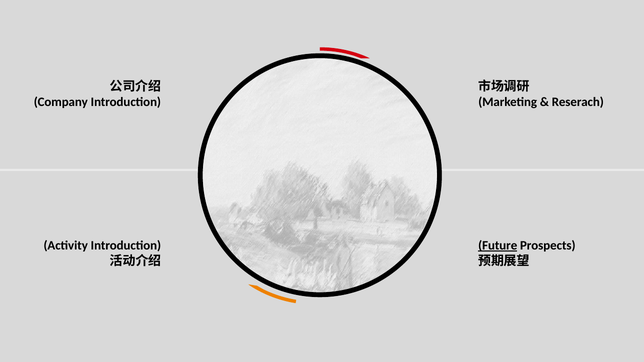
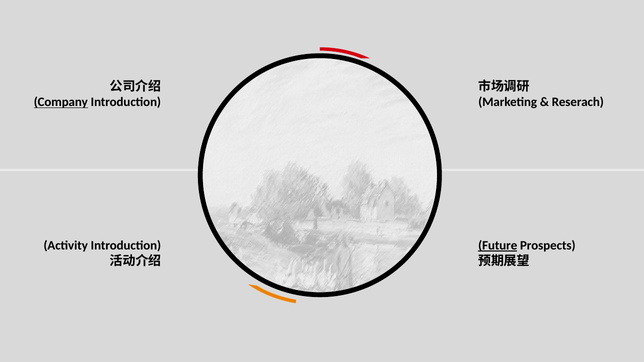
Company underline: none -> present
